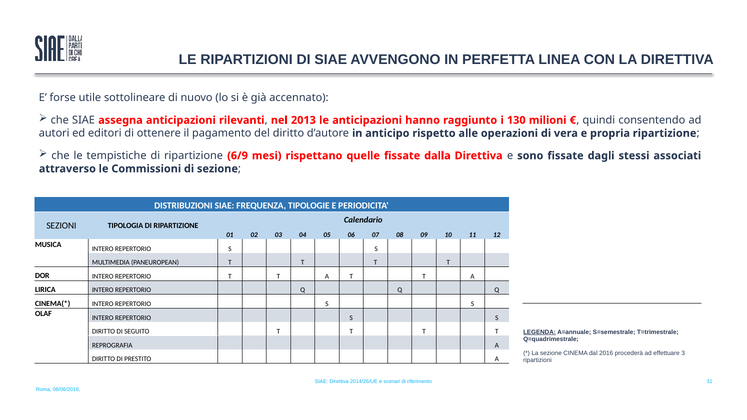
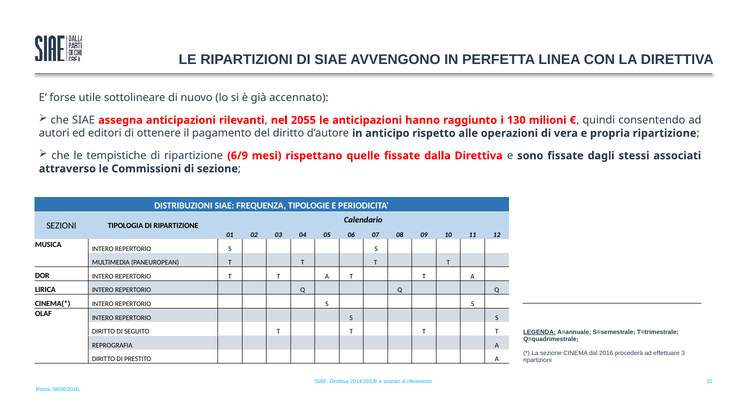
2013: 2013 -> 2055
